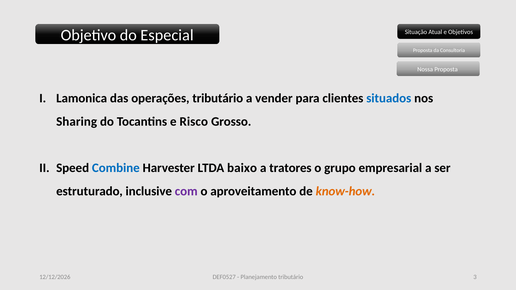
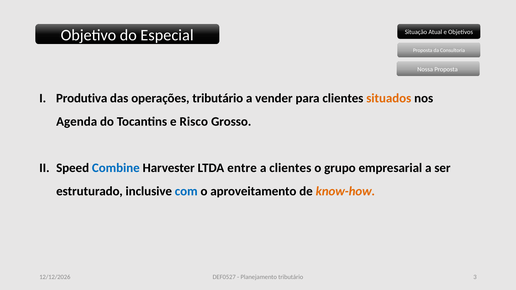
Lamonica: Lamonica -> Produtiva
situados colour: blue -> orange
Sharing: Sharing -> Agenda
baixo: baixo -> entre
a tratores: tratores -> clientes
com colour: purple -> blue
